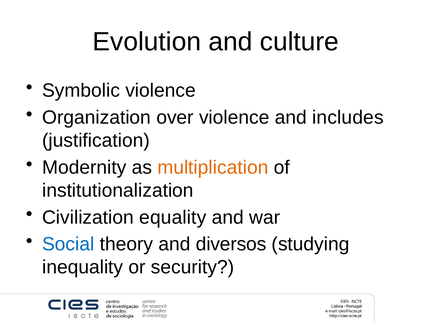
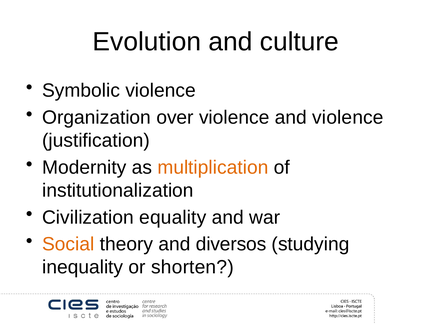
and includes: includes -> violence
Social colour: blue -> orange
security: security -> shorten
